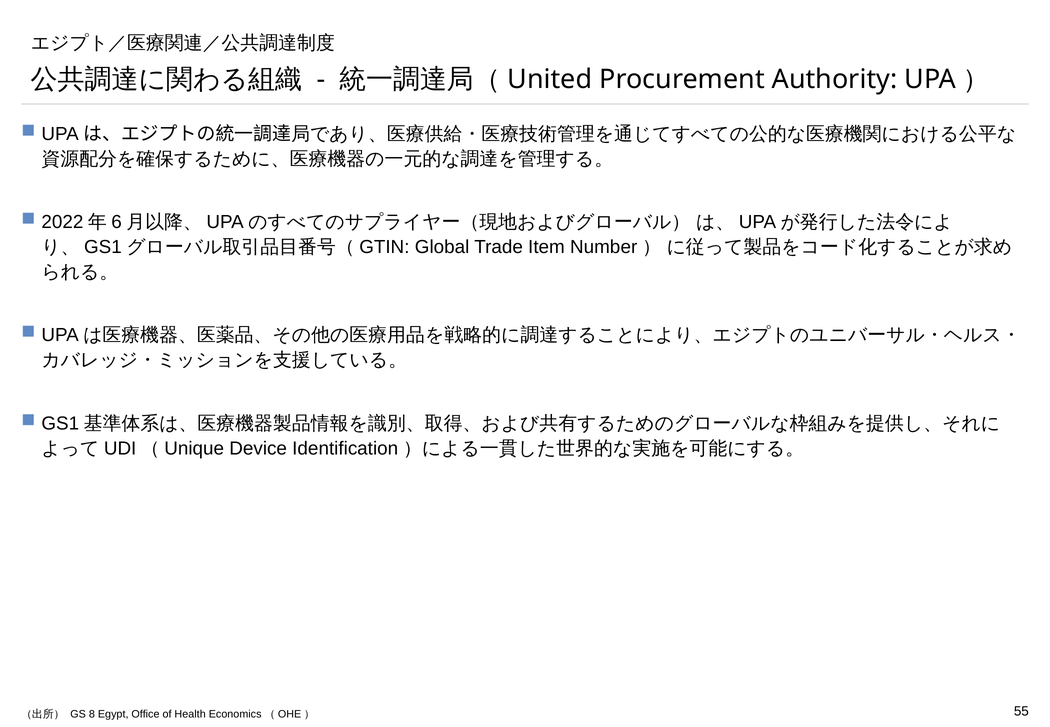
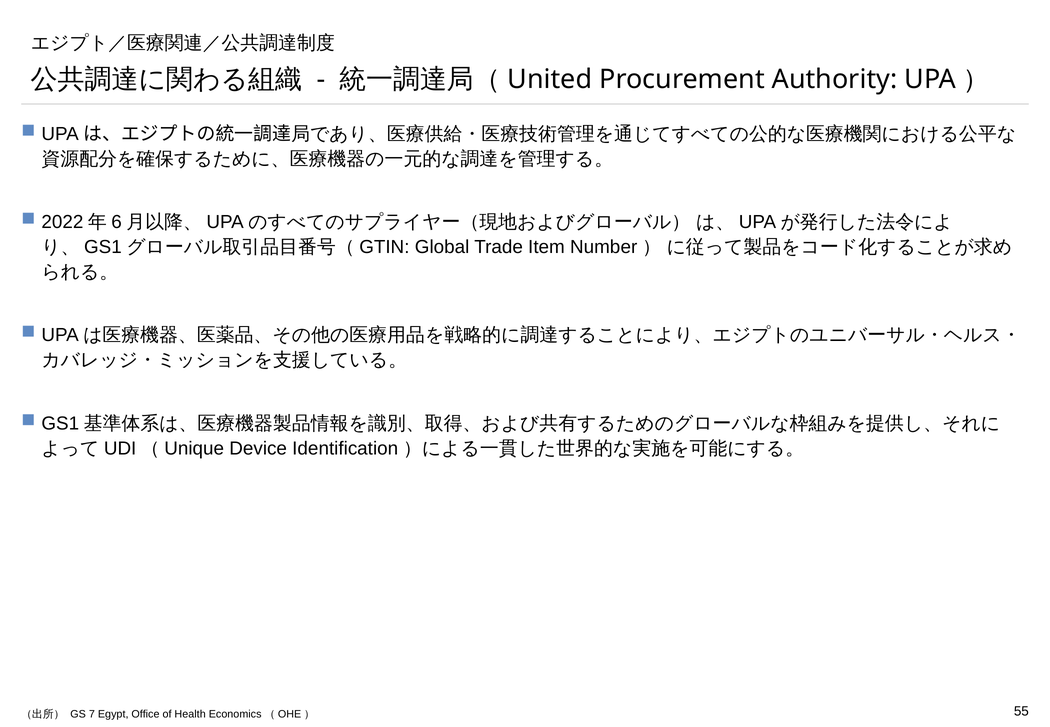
8: 8 -> 7
